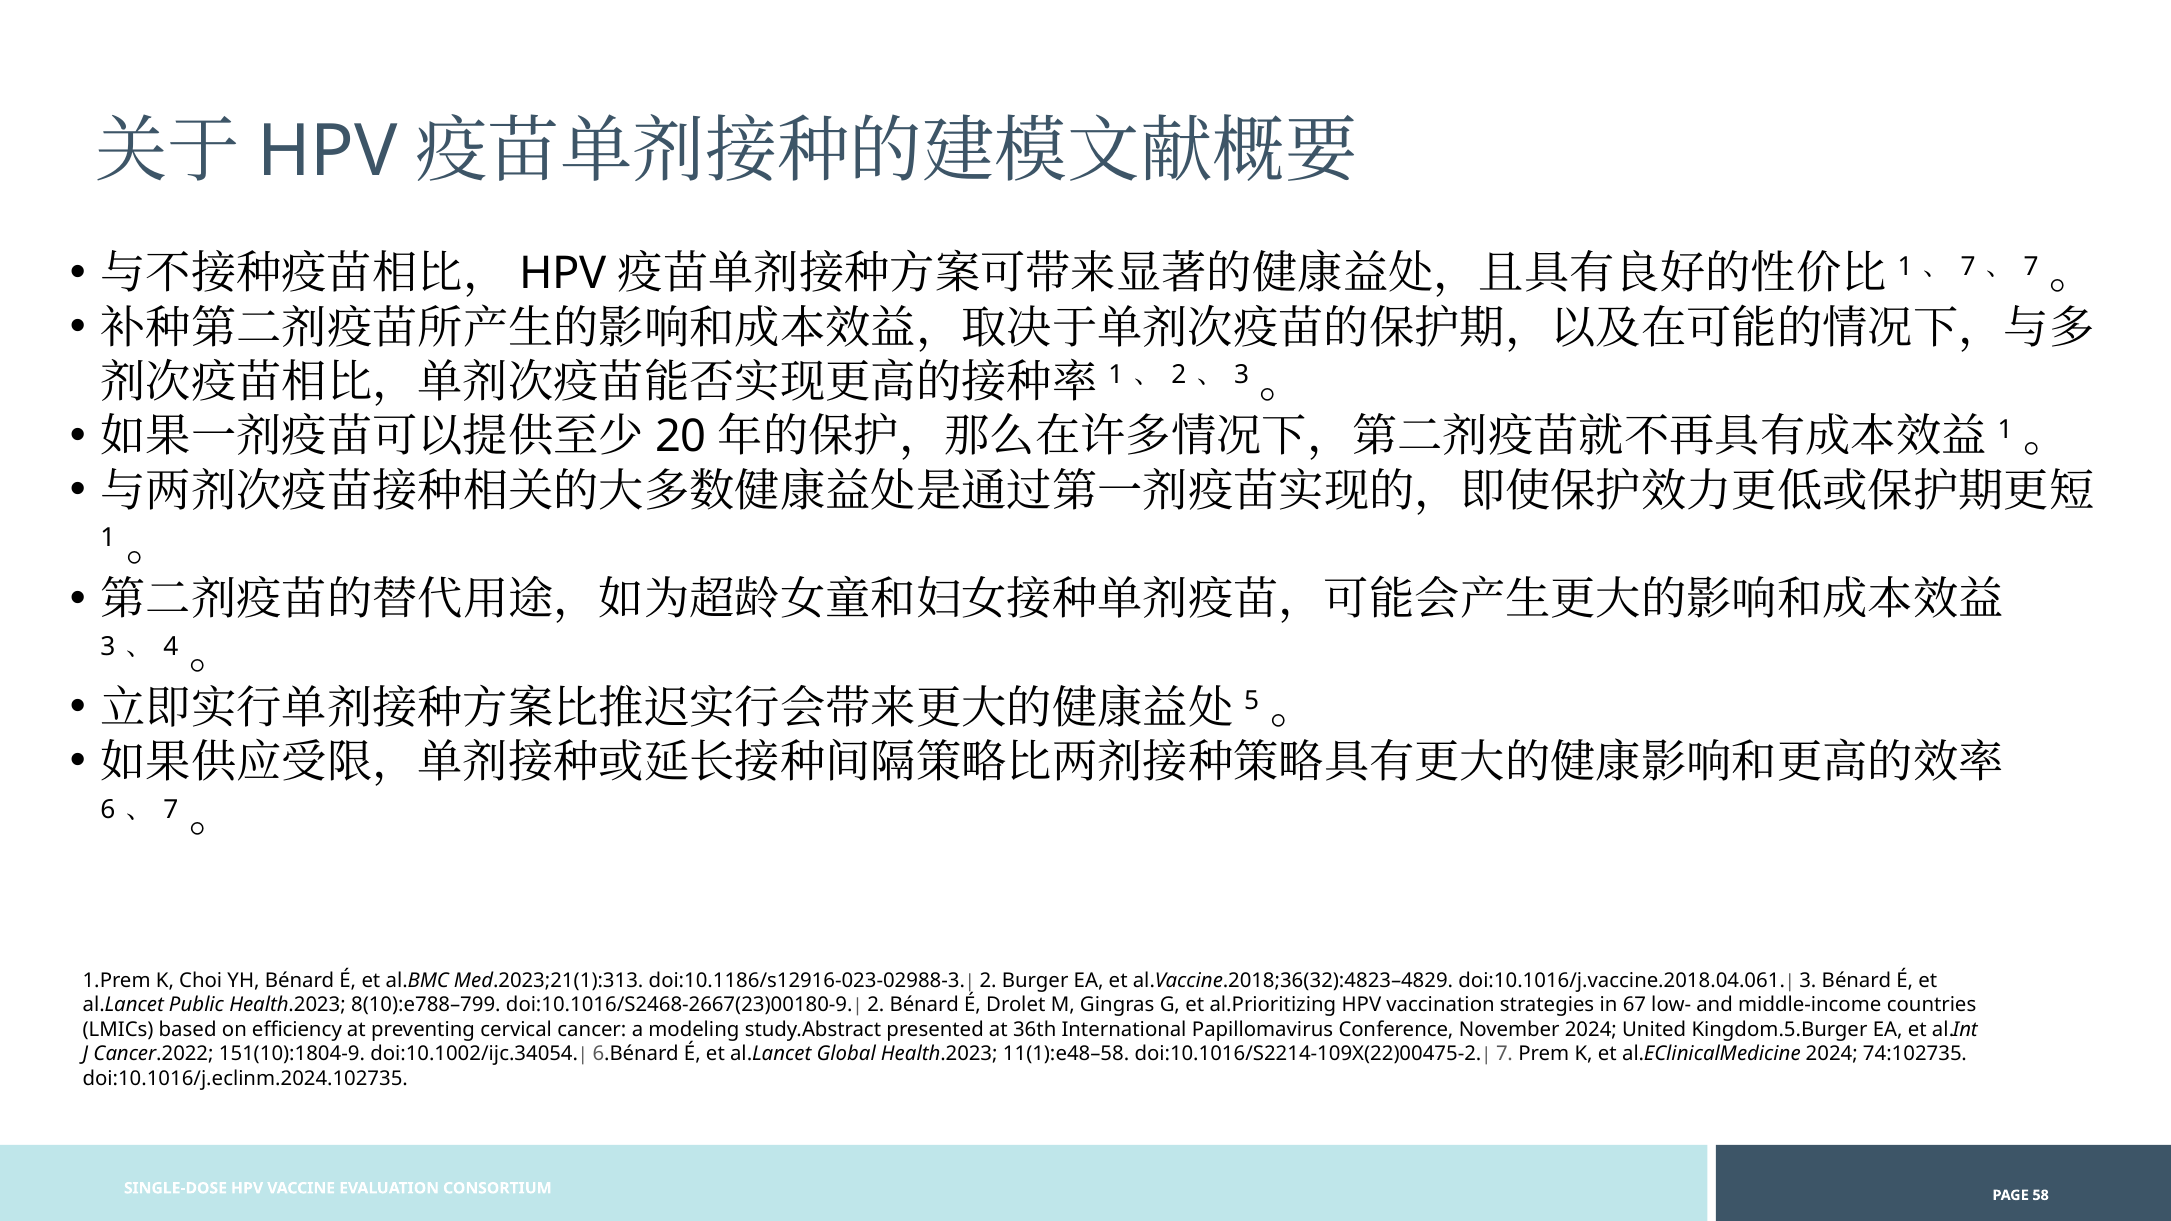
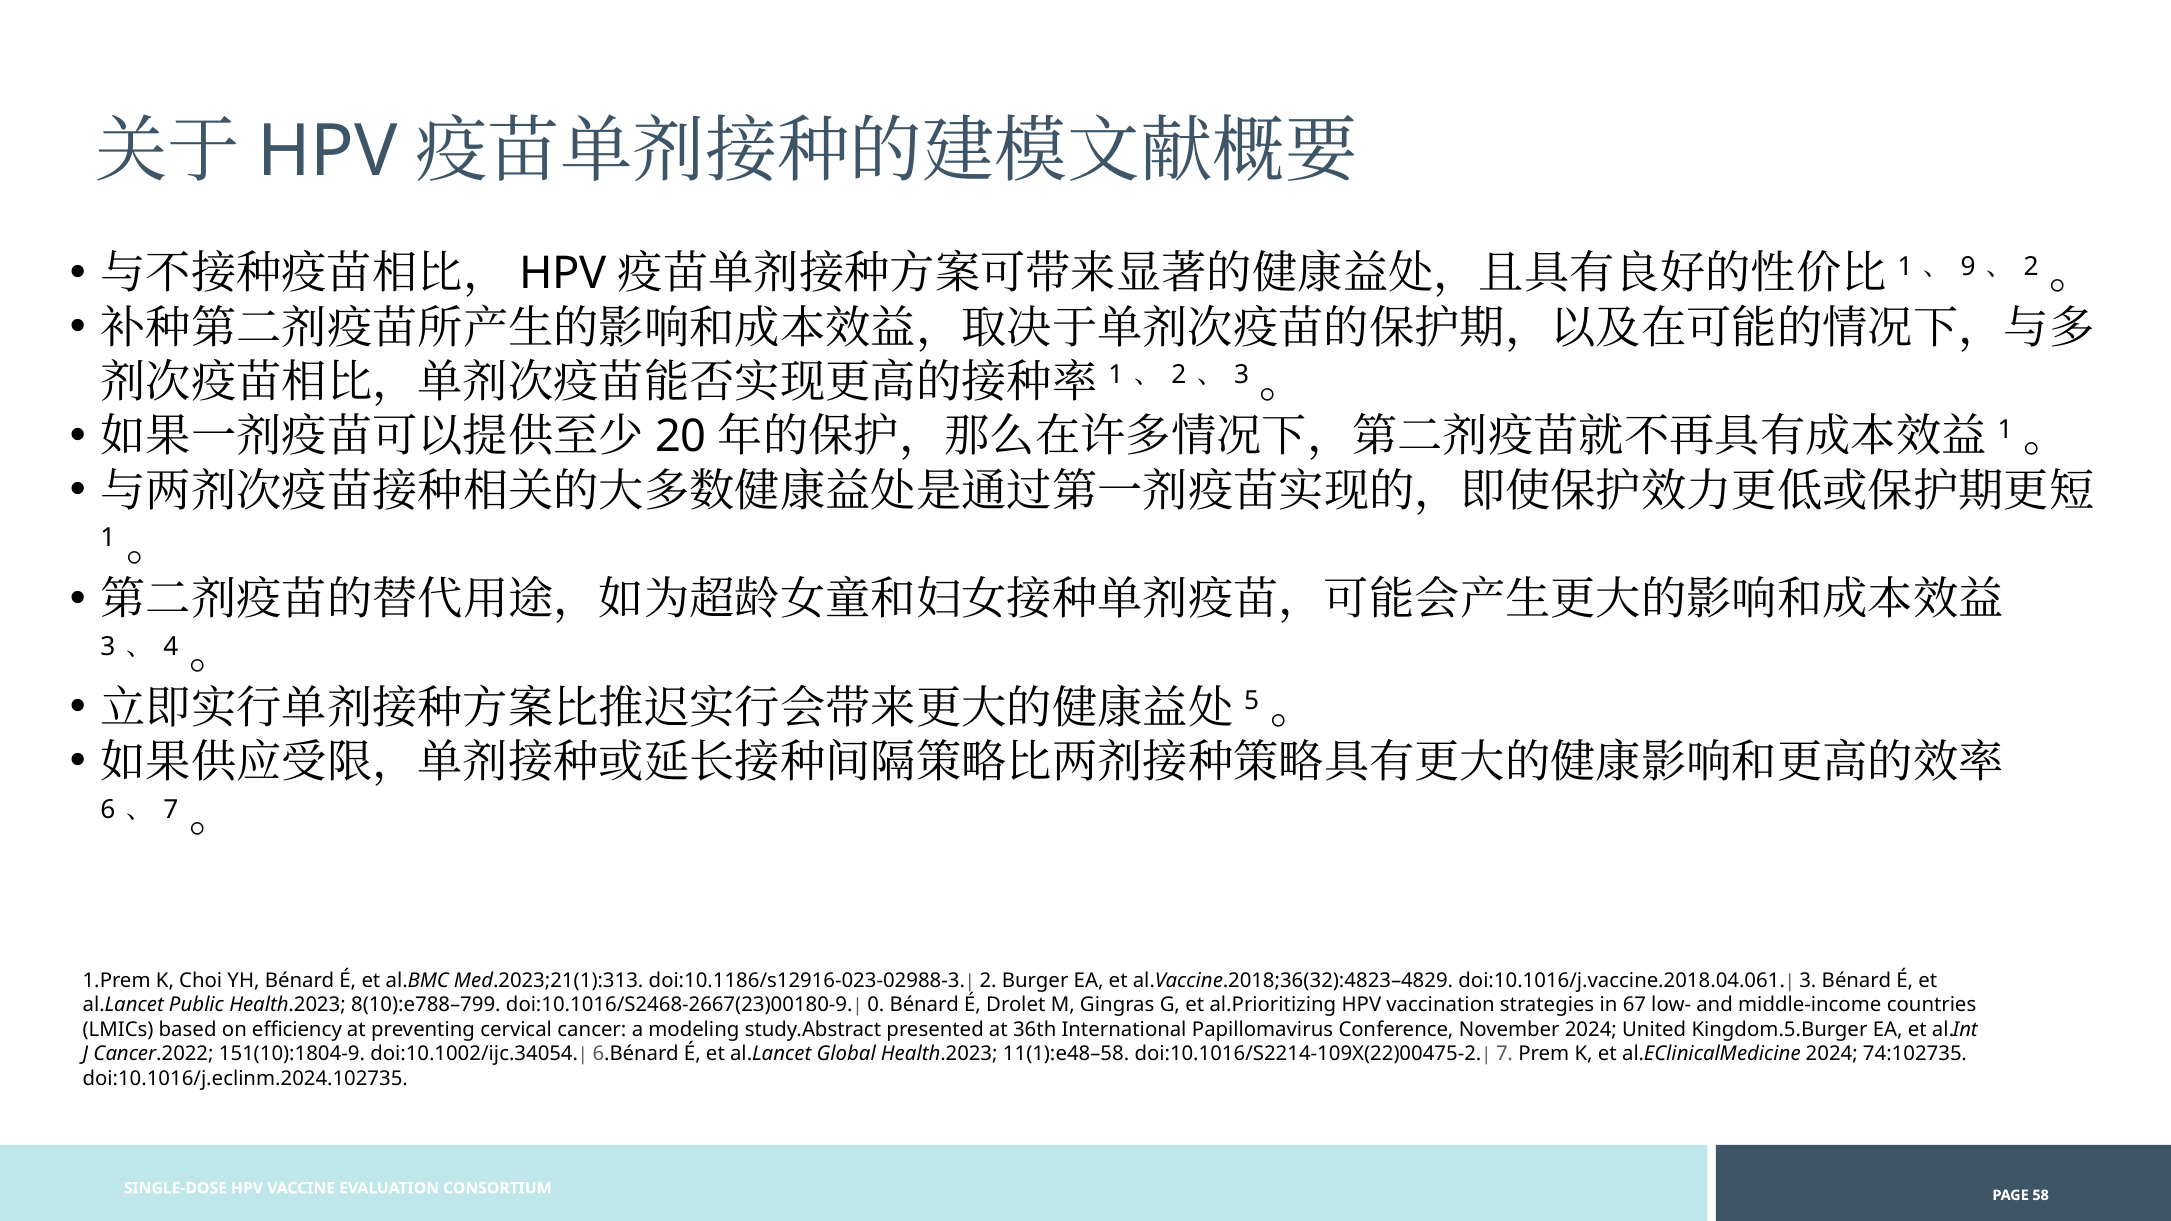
7 at (1968, 267): 7 -> 9
7 at (2031, 267): 7 -> 2
2 at (876, 1005): 2 -> 0
